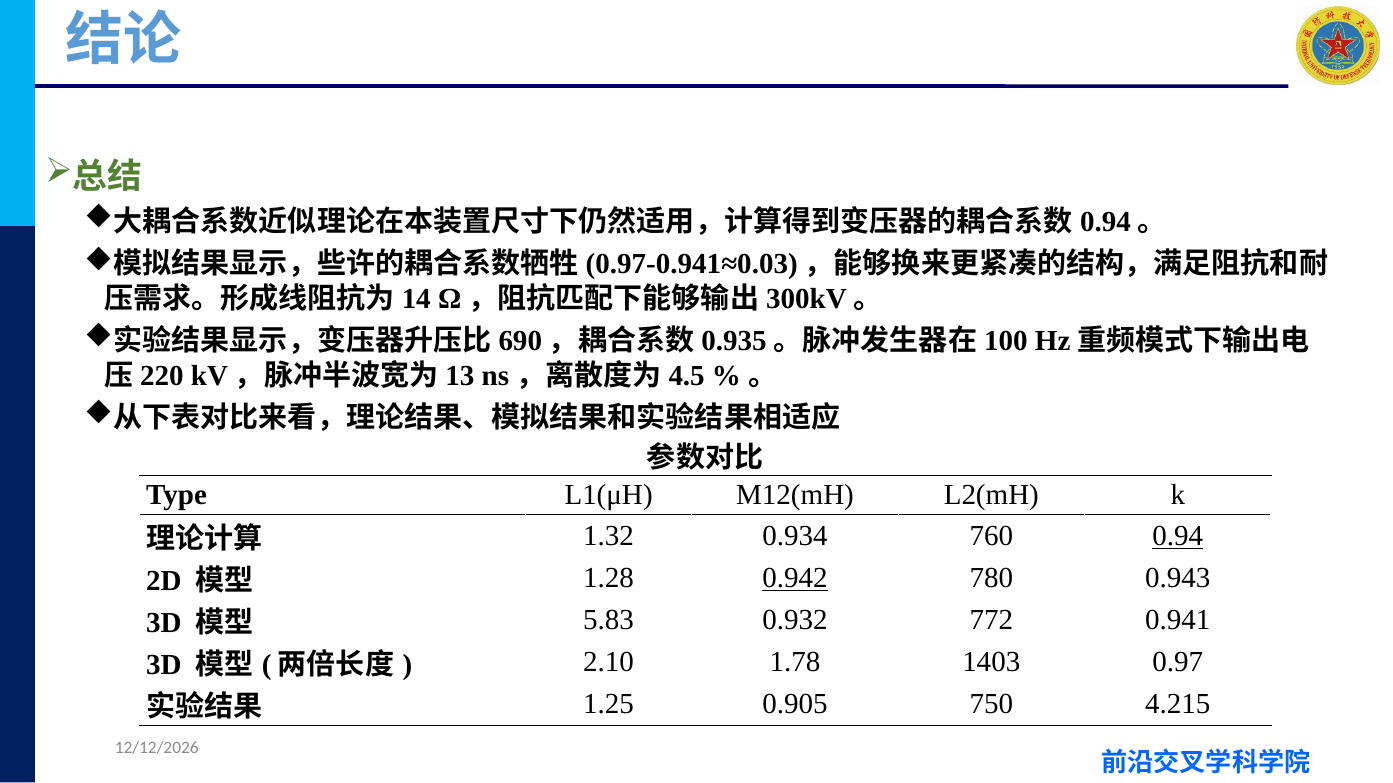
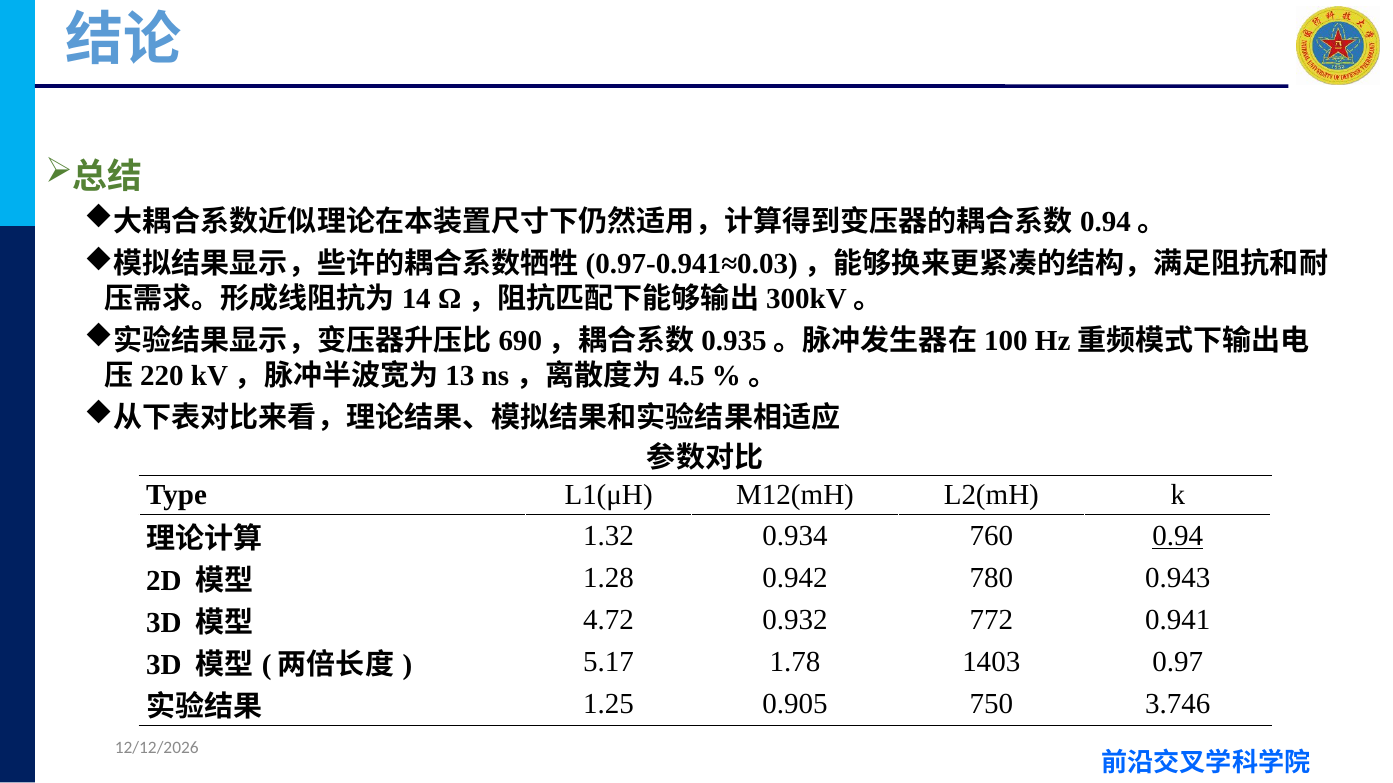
0.942 underline: present -> none
5.83: 5.83 -> 4.72
2.10: 2.10 -> 5.17
4.215: 4.215 -> 3.746
